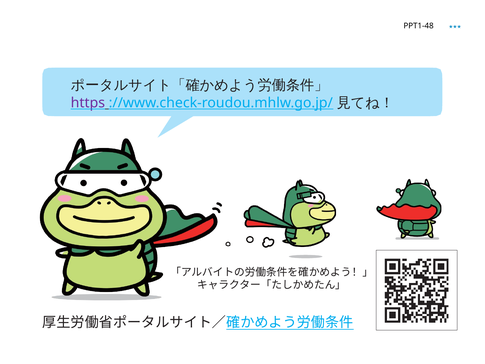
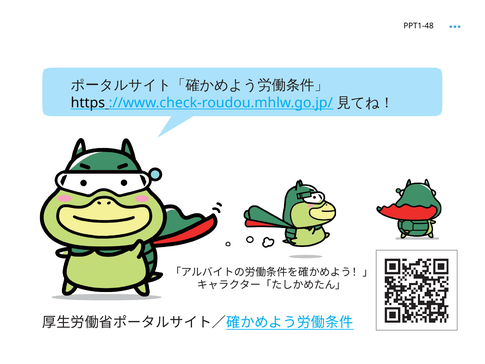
https colour: purple -> black
